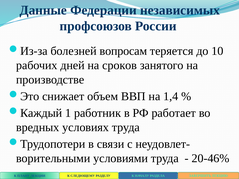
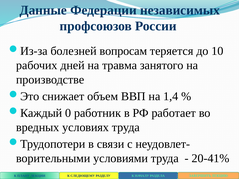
сроков: сроков -> травма
1: 1 -> 0
20-46%: 20-46% -> 20-41%
